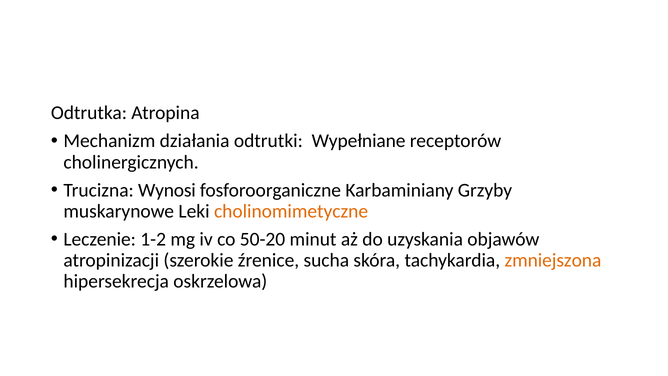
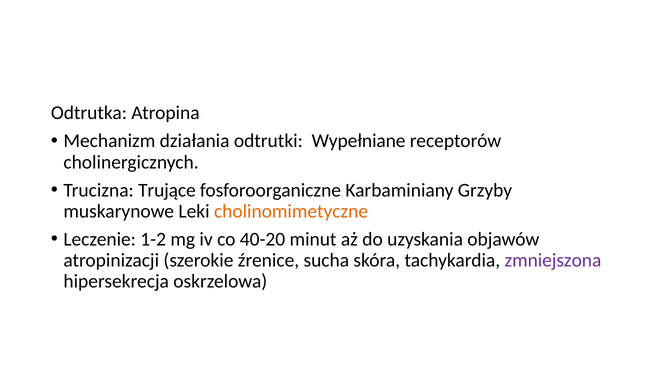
Wynosi: Wynosi -> Trujące
50-20: 50-20 -> 40-20
zmniejszona colour: orange -> purple
